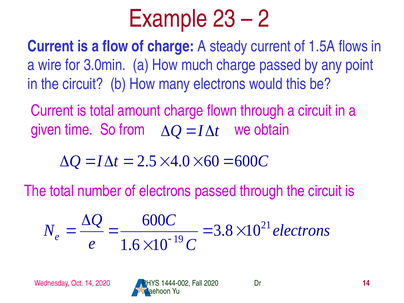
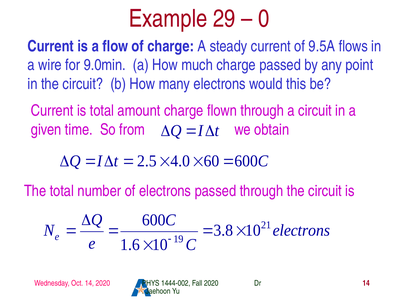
23: 23 -> 29
2: 2 -> 0
1.5A: 1.5A -> 9.5A
3.0min: 3.0min -> 9.0min
